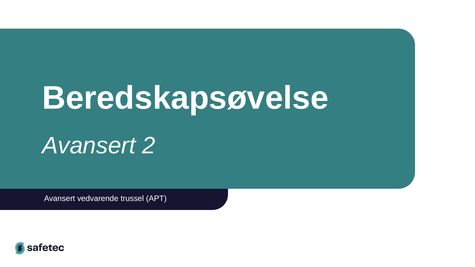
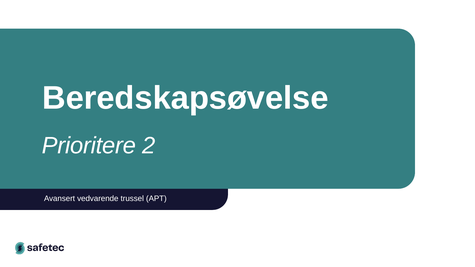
Avansert at (89, 146): Avansert -> Prioritere
